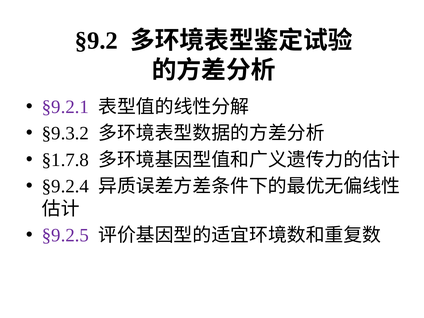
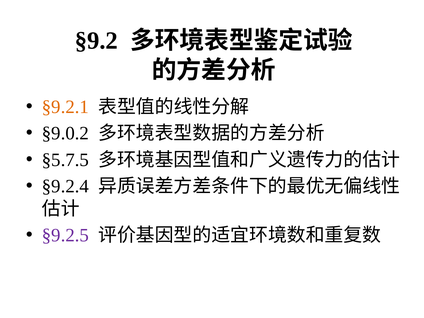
§9.2.1 colour: purple -> orange
§9.3.2: §9.3.2 -> §9.0.2
§1.7.8: §1.7.8 -> §5.7.5
